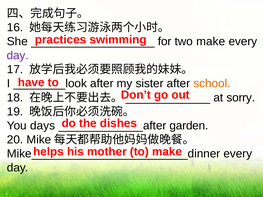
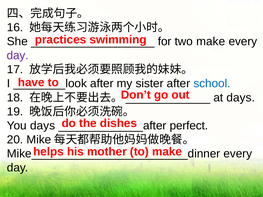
school colour: orange -> blue
at sorry: sorry -> days
garden: garden -> perfect
